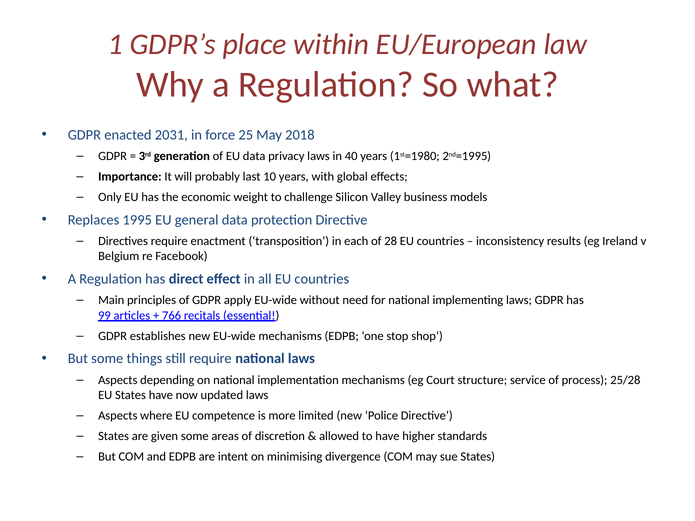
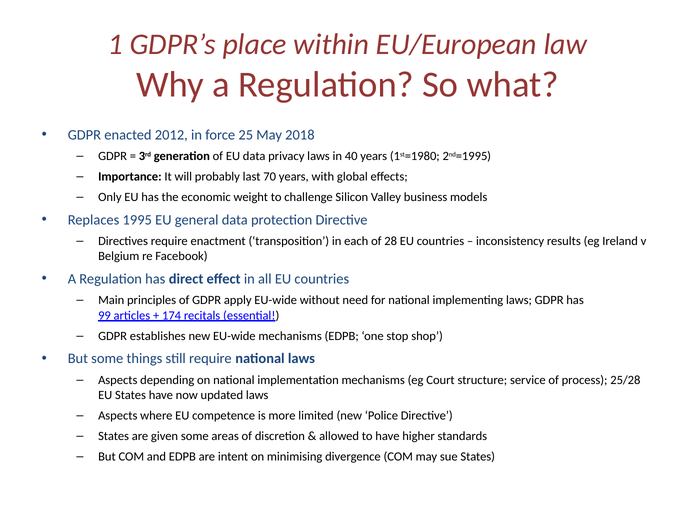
2031: 2031 -> 2012
10: 10 -> 70
766: 766 -> 174
